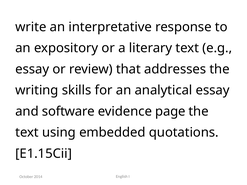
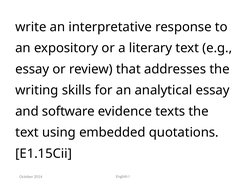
page: page -> texts
